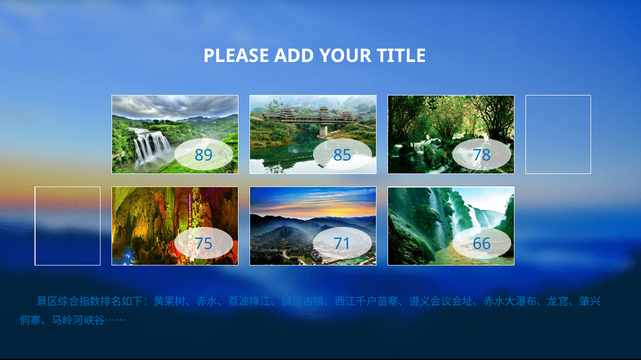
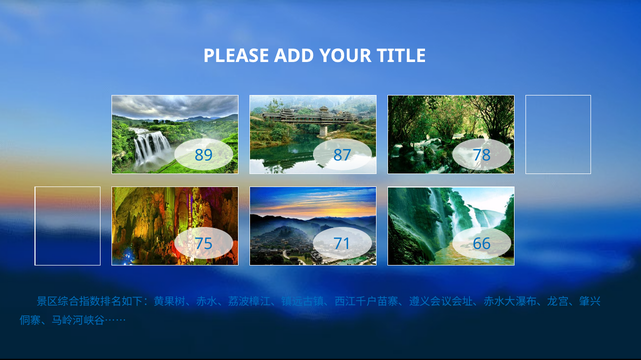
85: 85 -> 87
